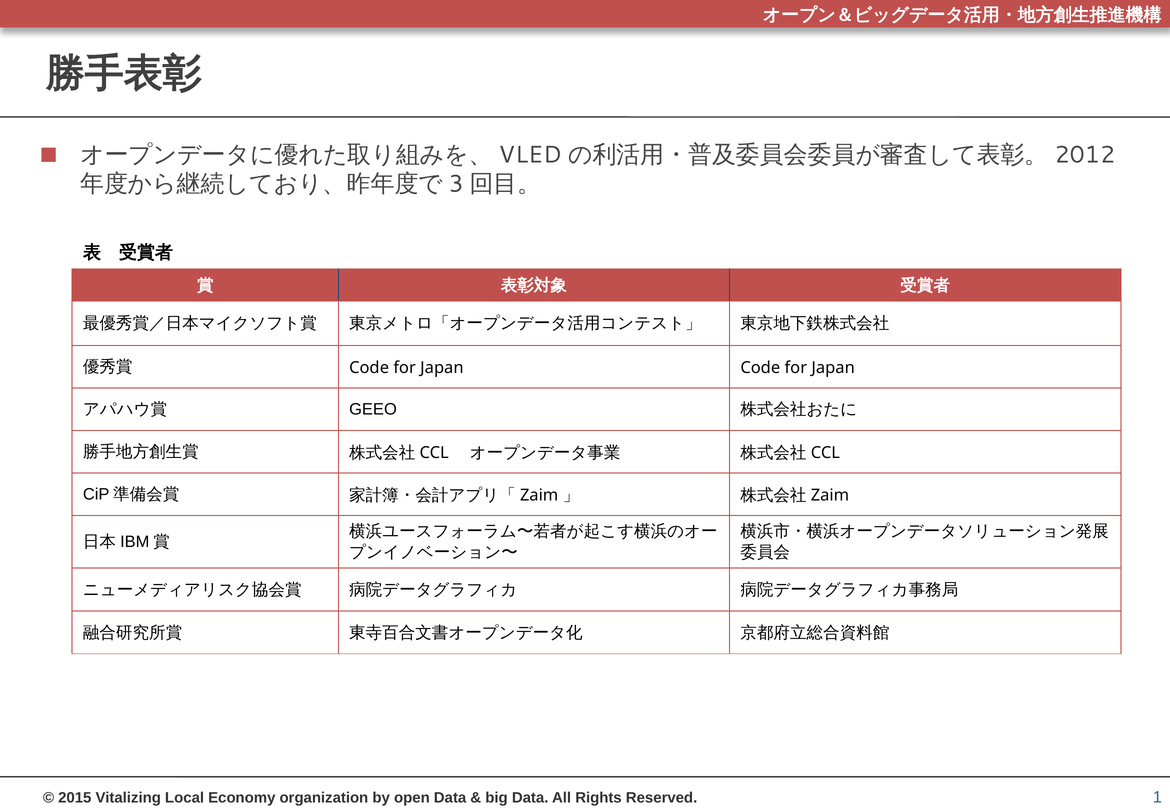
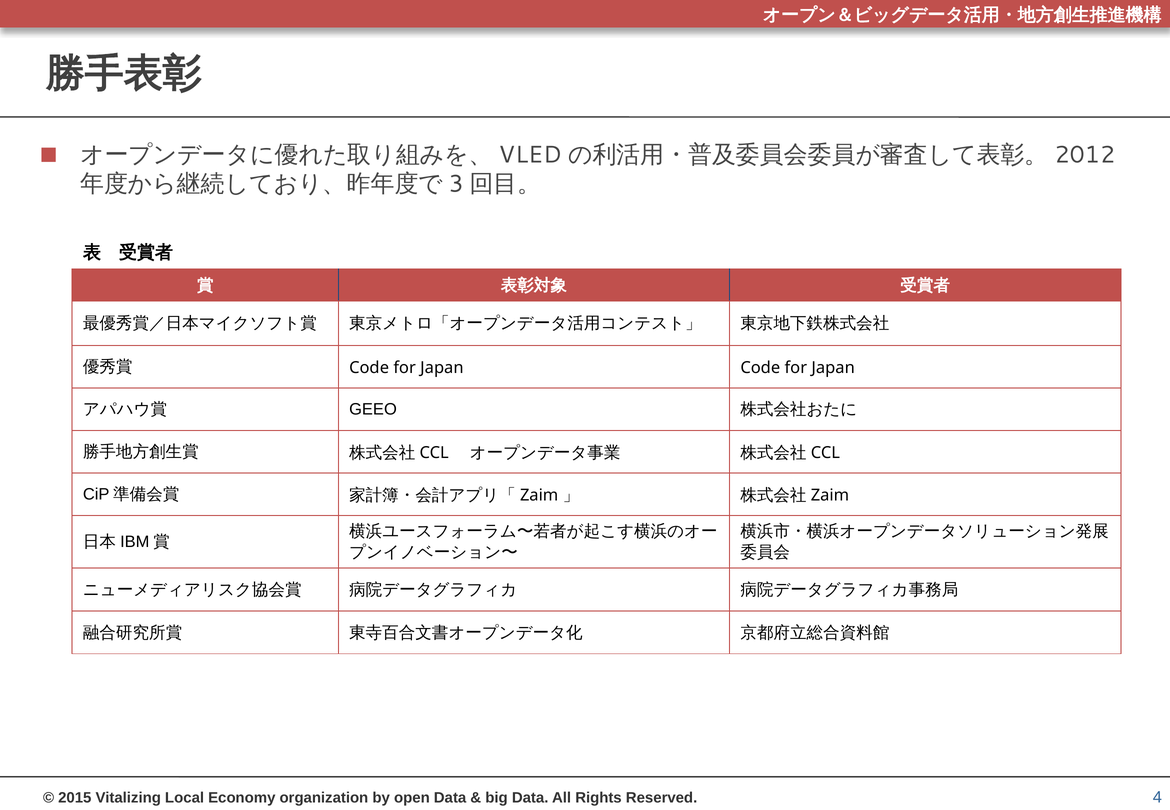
1: 1 -> 4
